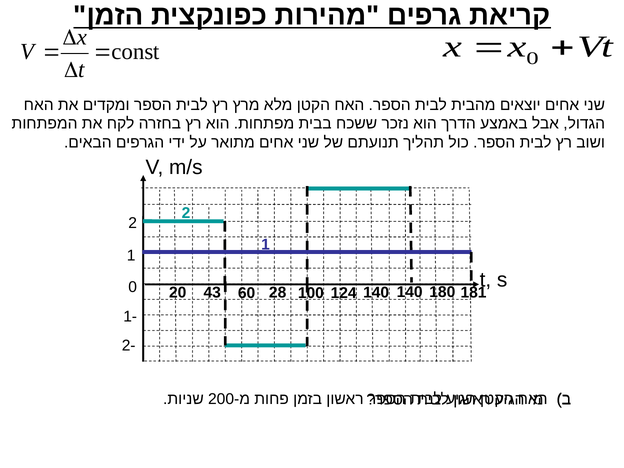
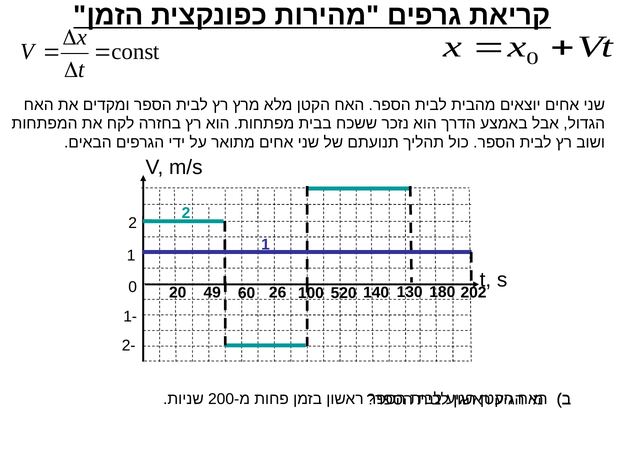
43: 43 -> 49
28: 28 -> 26
124: 124 -> 520
140 140: 140 -> 130
181: 181 -> 202
